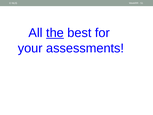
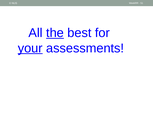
your underline: none -> present
